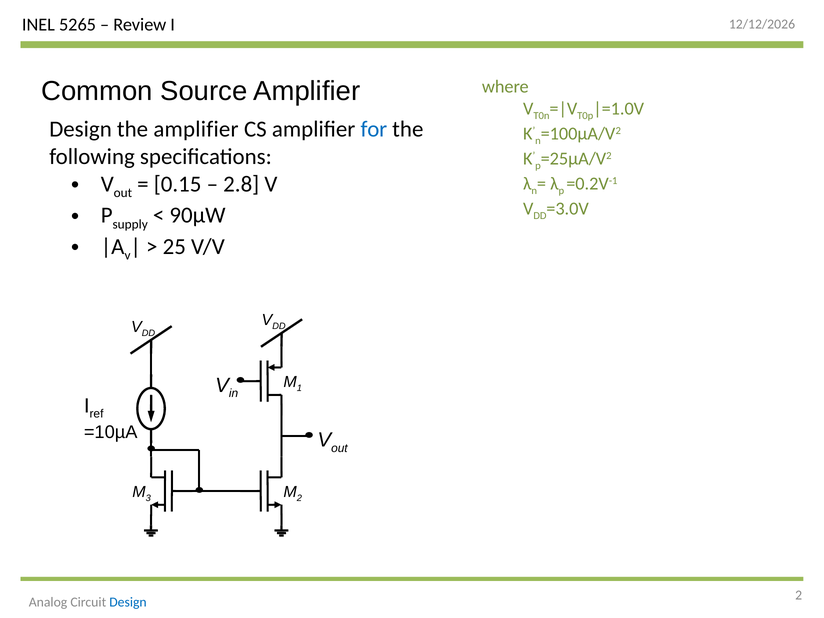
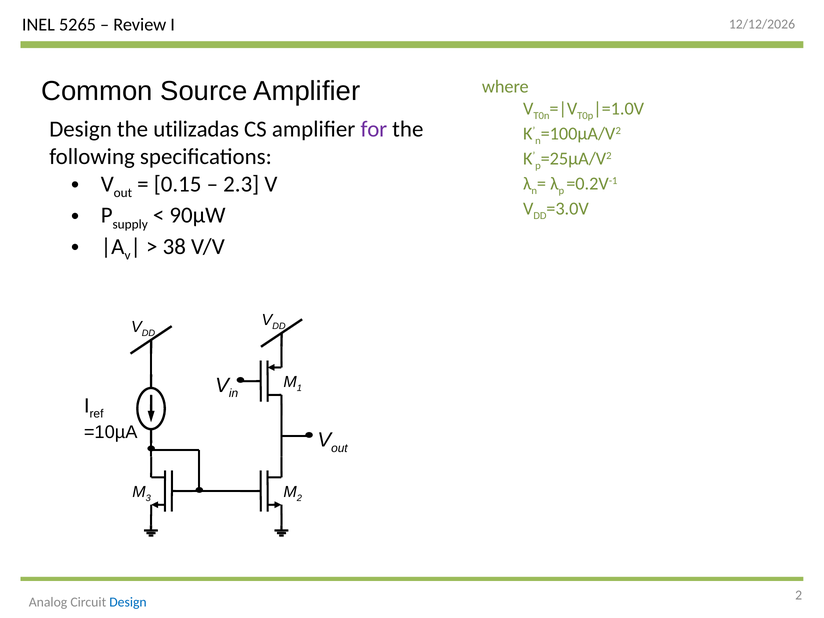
the amplifier: amplifier -> utilizadas
for colour: blue -> purple
2.8: 2.8 -> 2.3
25: 25 -> 38
